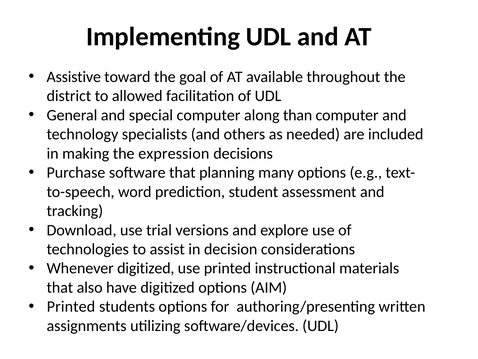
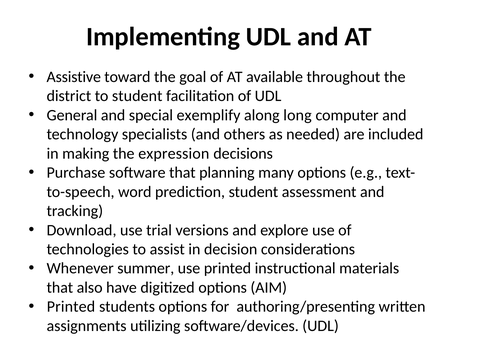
to allowed: allowed -> student
special computer: computer -> exemplify
than: than -> long
Whenever digitized: digitized -> summer
